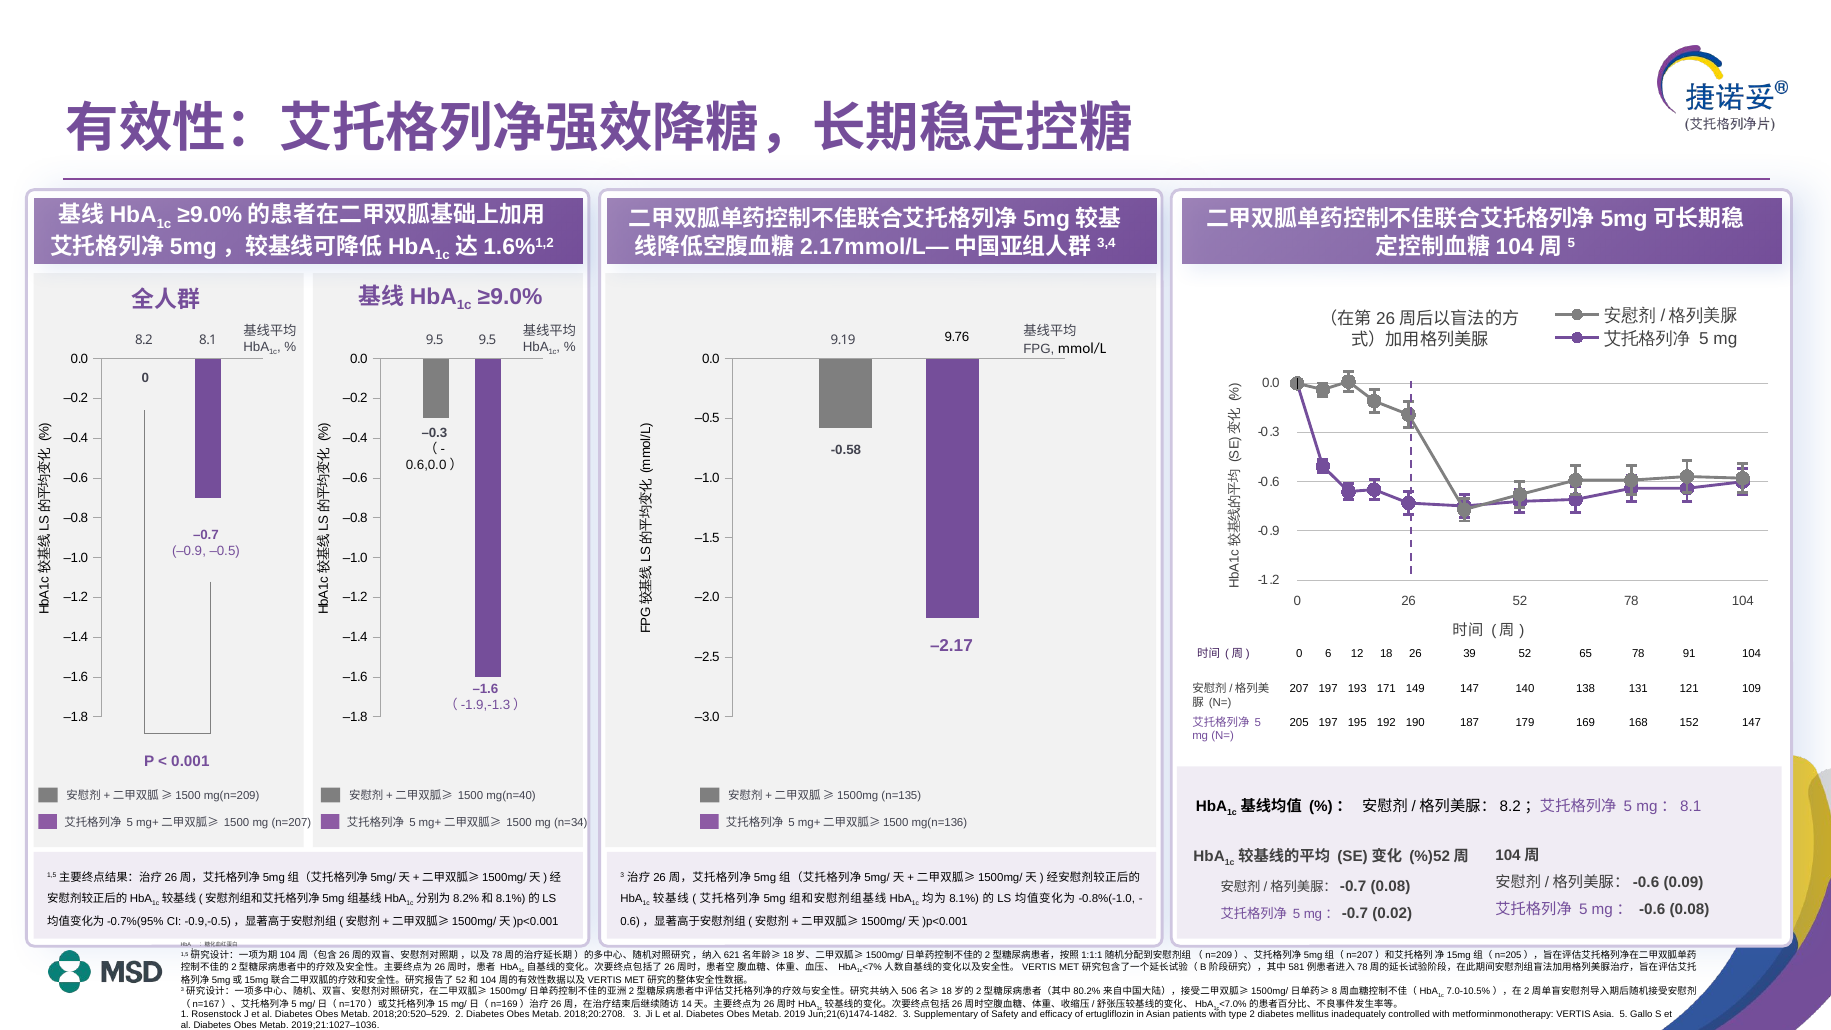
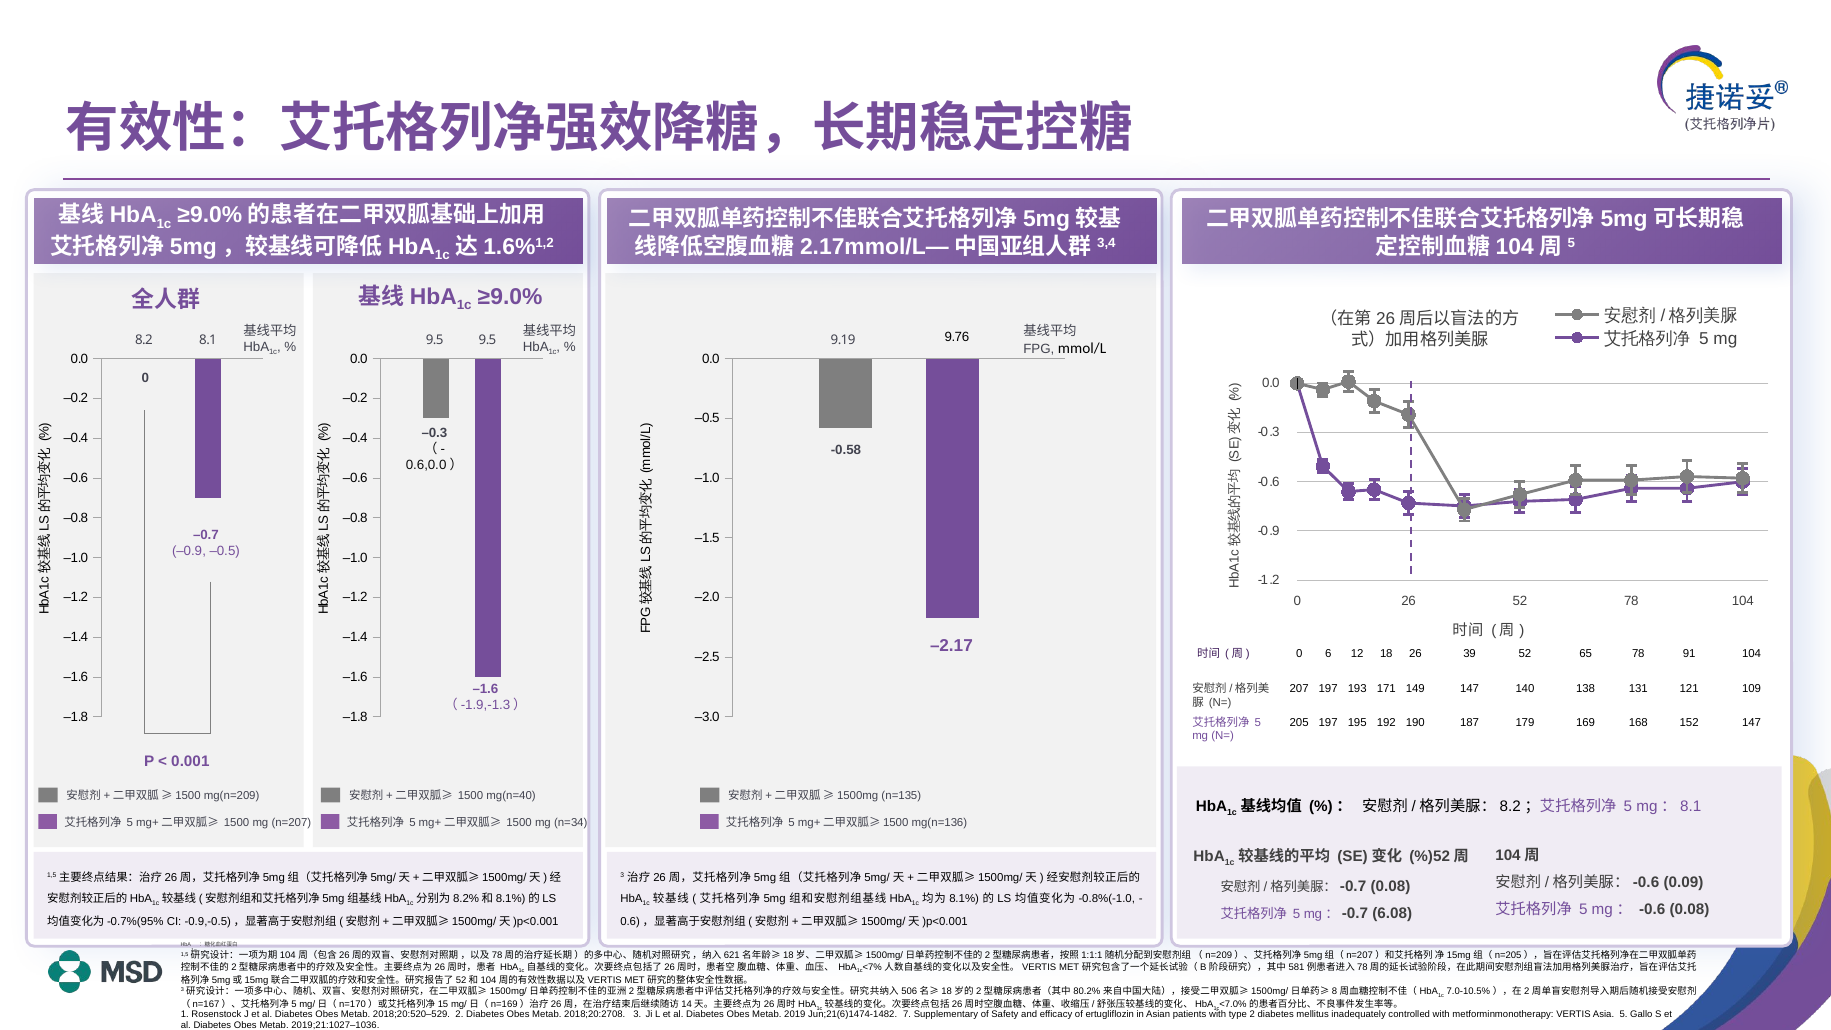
0.02: 0.02 -> 6.08
Jun;21(6)1474-1482 3: 3 -> 7
